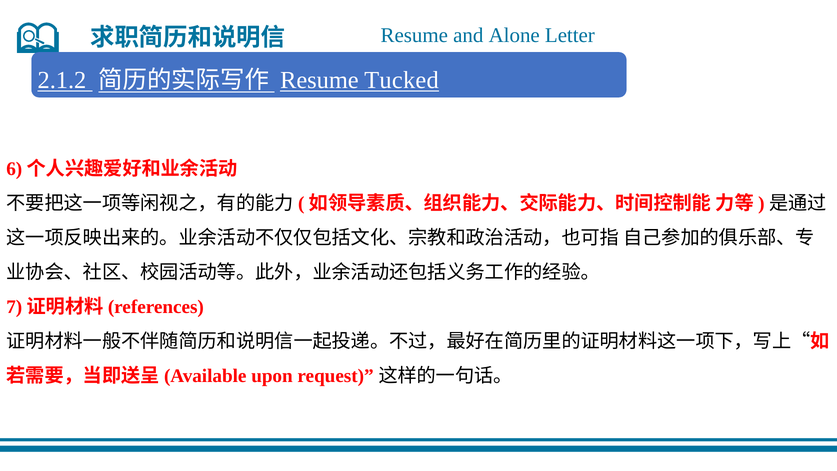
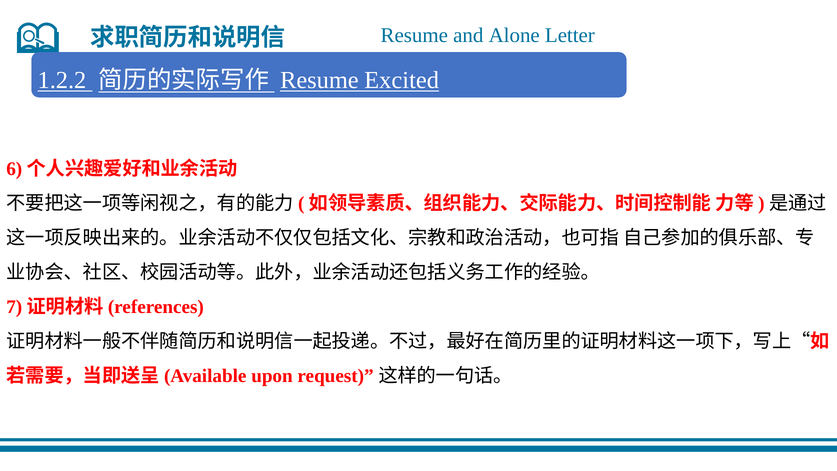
2.1.2: 2.1.2 -> 1.2.2
Tucked: Tucked -> Excited
